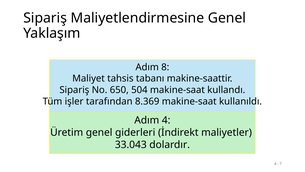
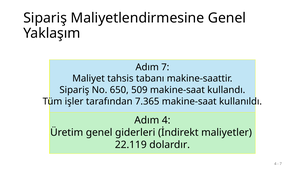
Adım 8: 8 -> 7
504: 504 -> 509
8.369: 8.369 -> 7.365
33.043: 33.043 -> 22.119
